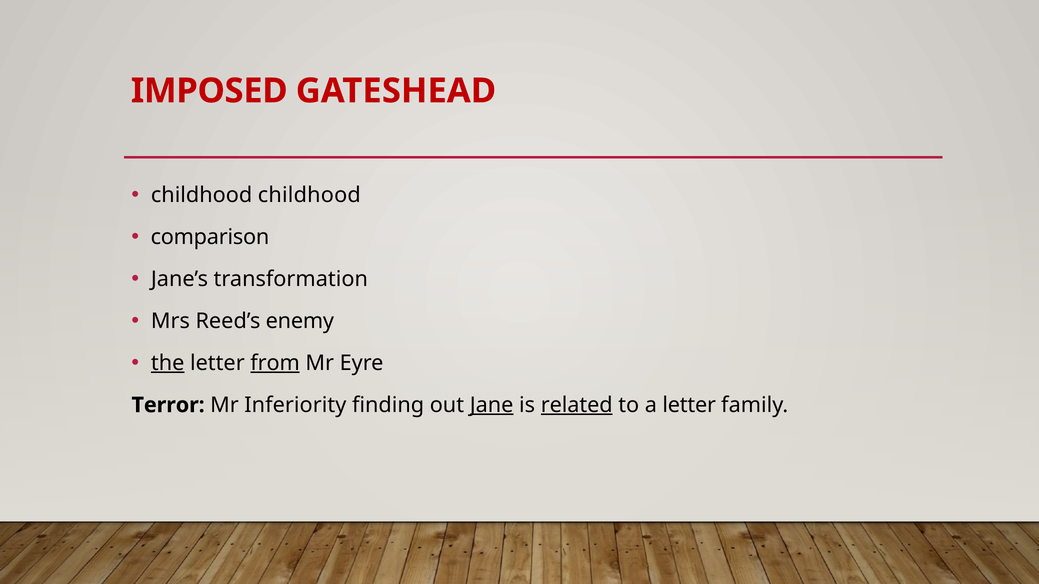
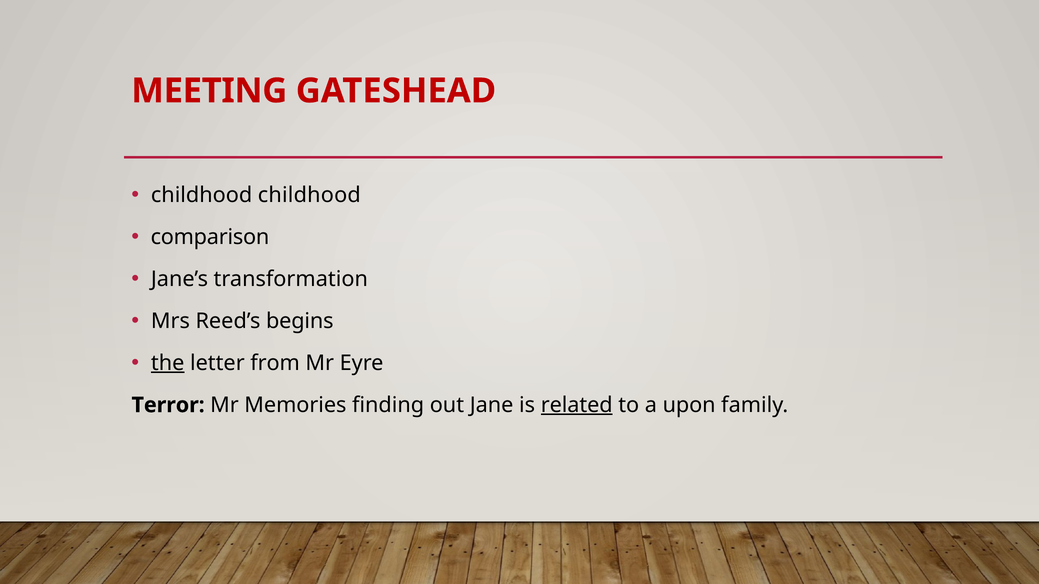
IMPOSED: IMPOSED -> MEETING
enemy: enemy -> begins
from underline: present -> none
Inferiority: Inferiority -> Memories
Jane underline: present -> none
a letter: letter -> upon
